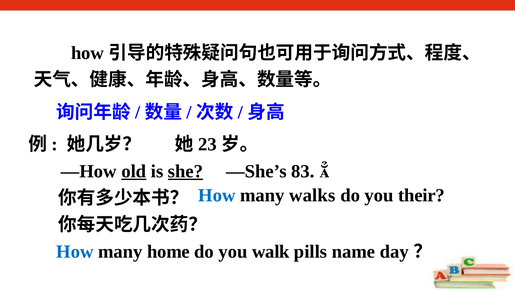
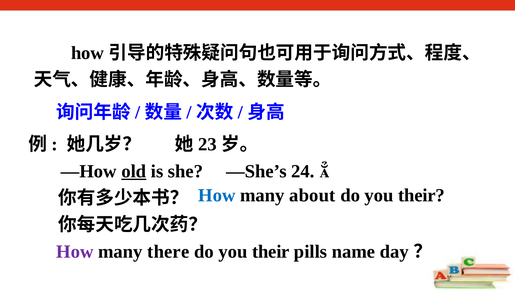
she underline: present -> none
83: 83 -> 24
walks: walks -> about
How at (75, 251) colour: blue -> purple
home: home -> there
walk at (271, 251): walk -> their
